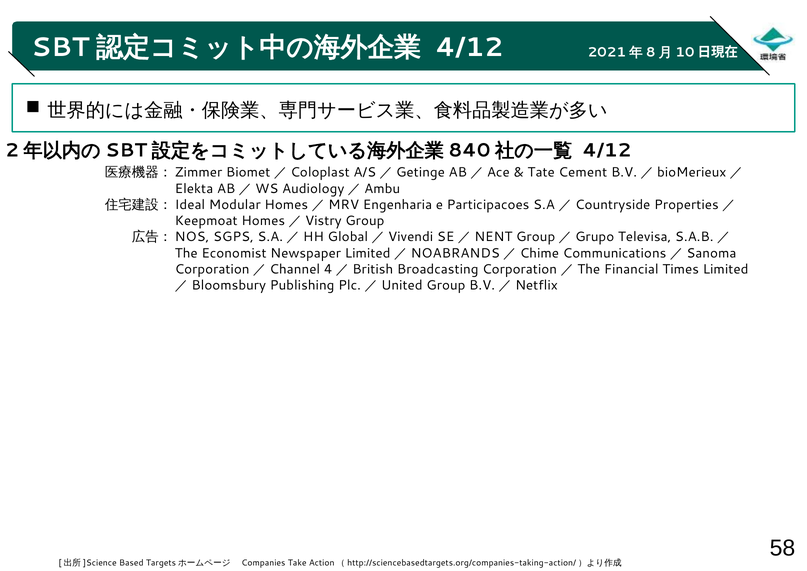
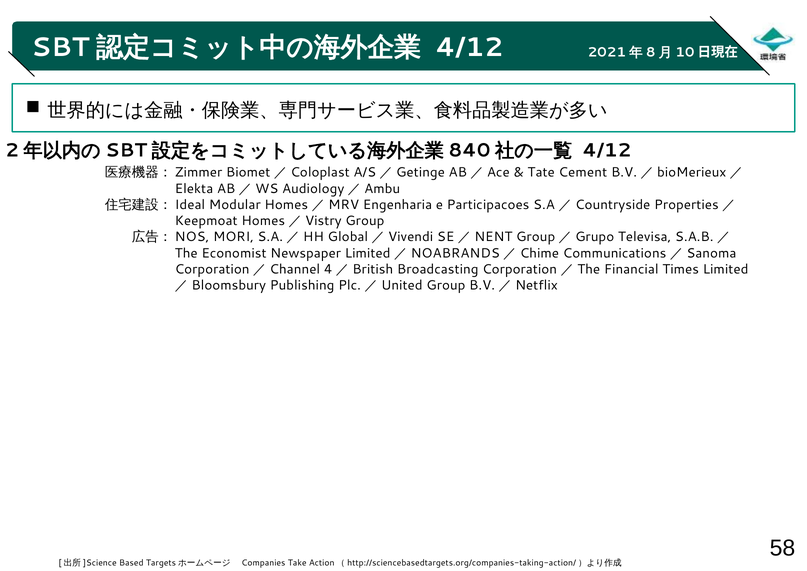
SGPS: SGPS -> MORI
